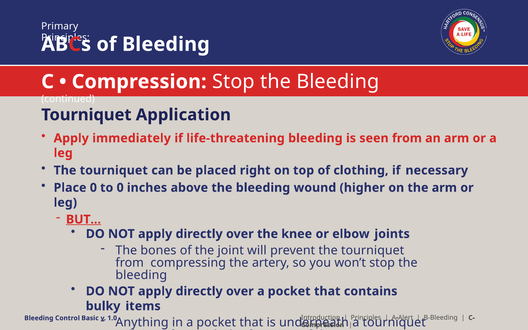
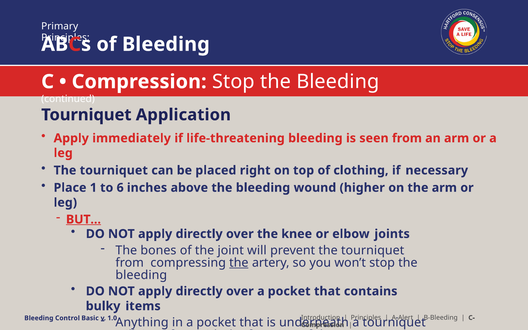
Place 0: 0 -> 1
to 0: 0 -> 6
the at (239, 263) underline: none -> present
